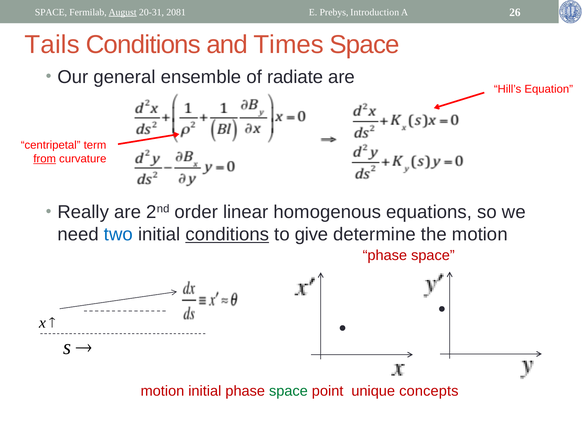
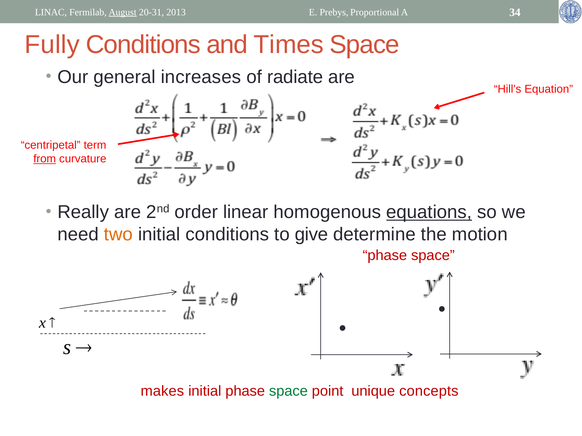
SPACE at (51, 12): SPACE -> LINAC
2081: 2081 -> 2013
Introduction: Introduction -> Proportional
26: 26 -> 34
Tails: Tails -> Fully
ensemble: ensemble -> increases
equations underline: none -> present
two colour: blue -> orange
conditions at (227, 235) underline: present -> none
motion at (162, 392): motion -> makes
